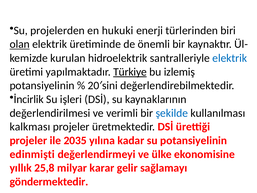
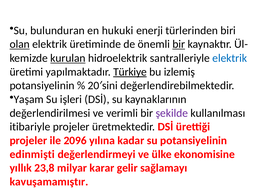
projelerden: projelerden -> bulunduran
bir at (179, 44) underline: none -> present
kurulan underline: none -> present
İncirlik: İncirlik -> Yaşam
şekilde colour: blue -> purple
kalkması: kalkması -> itibariyle
2035: 2035 -> 2096
25,8: 25,8 -> 23,8
göndermektedir: göndermektedir -> kavuşamamıştır
